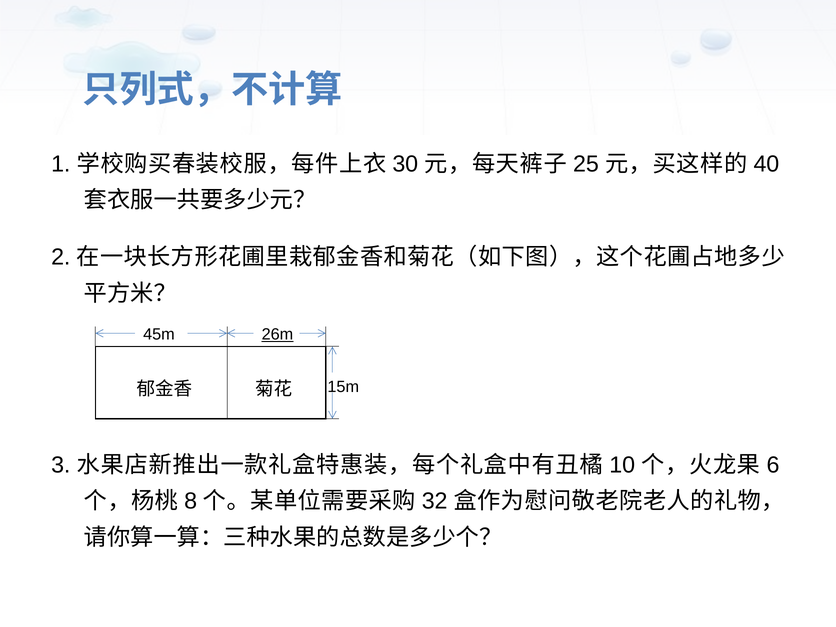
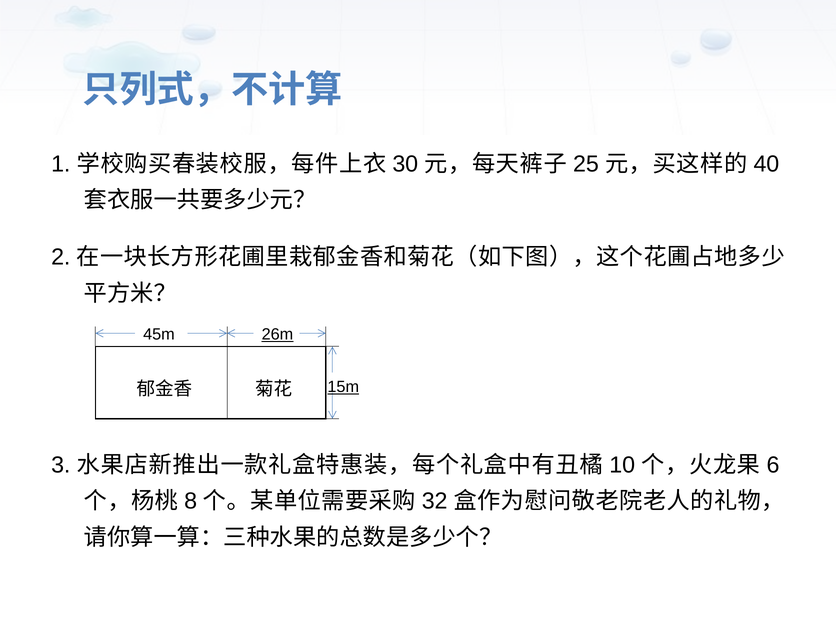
15m underline: none -> present
